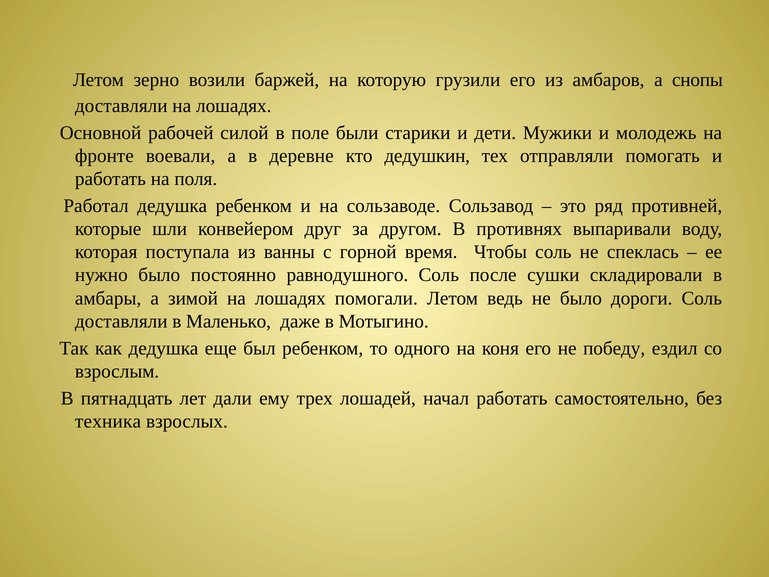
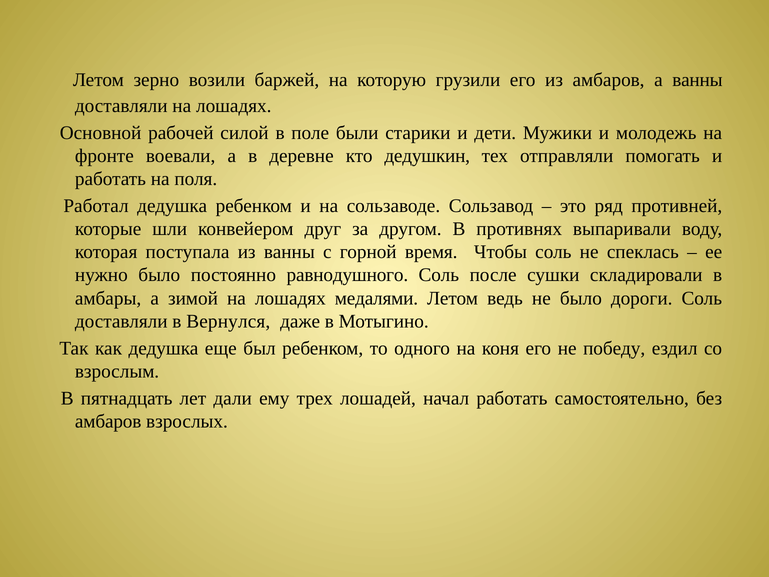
а снопы: снопы -> ванны
помогали: помогали -> медалями
Маленько: Маленько -> Вернулся
техника at (108, 421): техника -> амбаров
